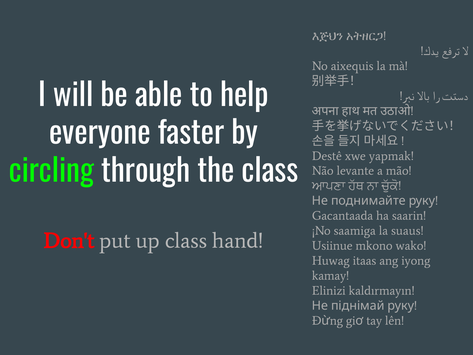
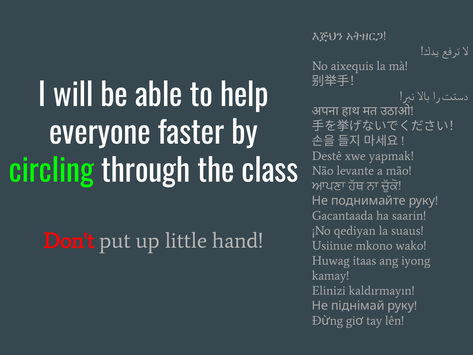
saamiga: saamiga -> qediyan
up class: class -> little
